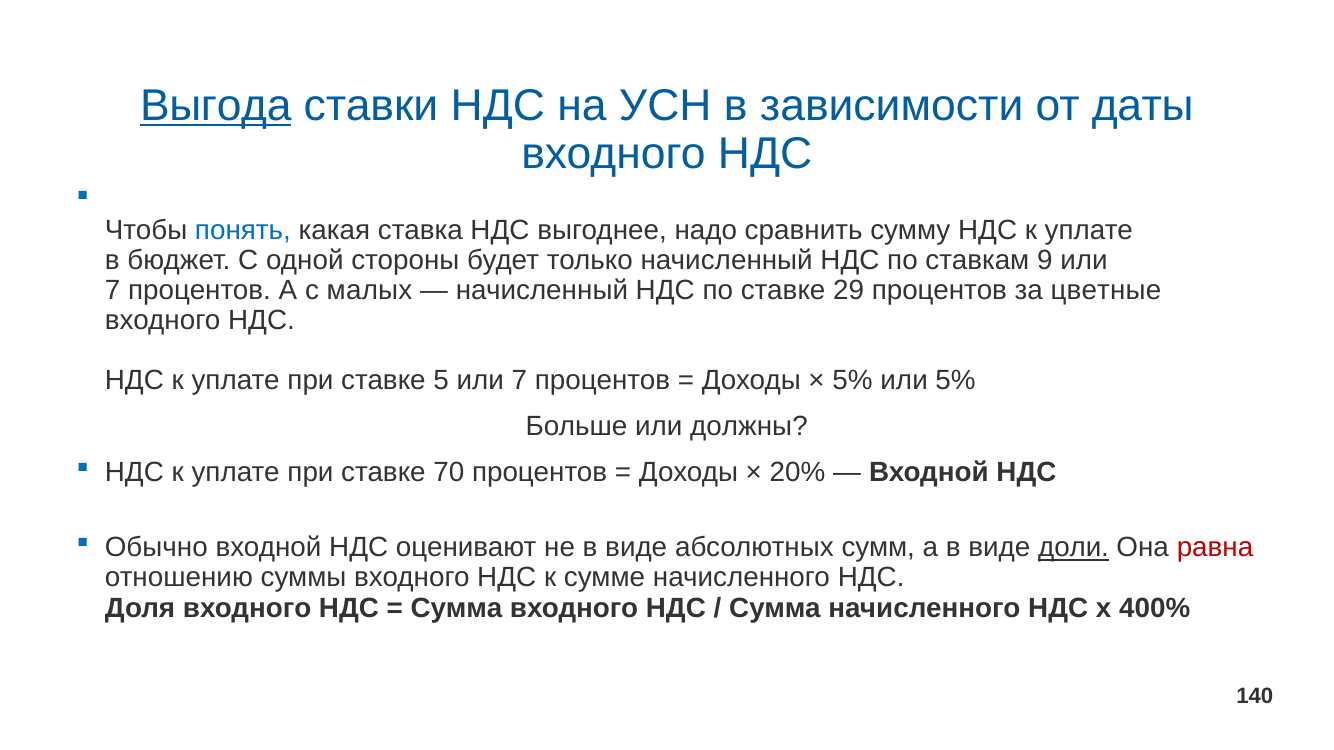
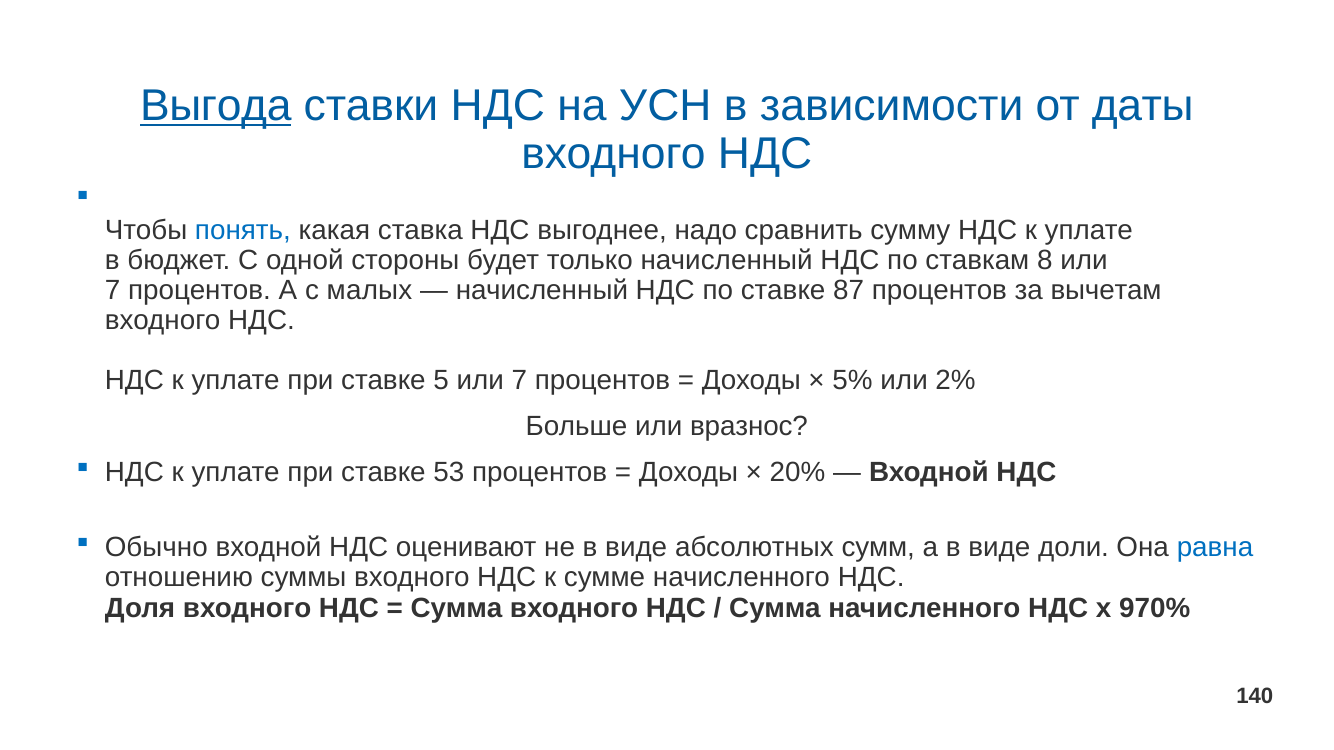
9: 9 -> 8
29: 29 -> 87
цветные: цветные -> вычетам
или 5%: 5% -> 2%
должны: должны -> вразнос
70: 70 -> 53
доли underline: present -> none
равна colour: red -> blue
400%: 400% -> 970%
